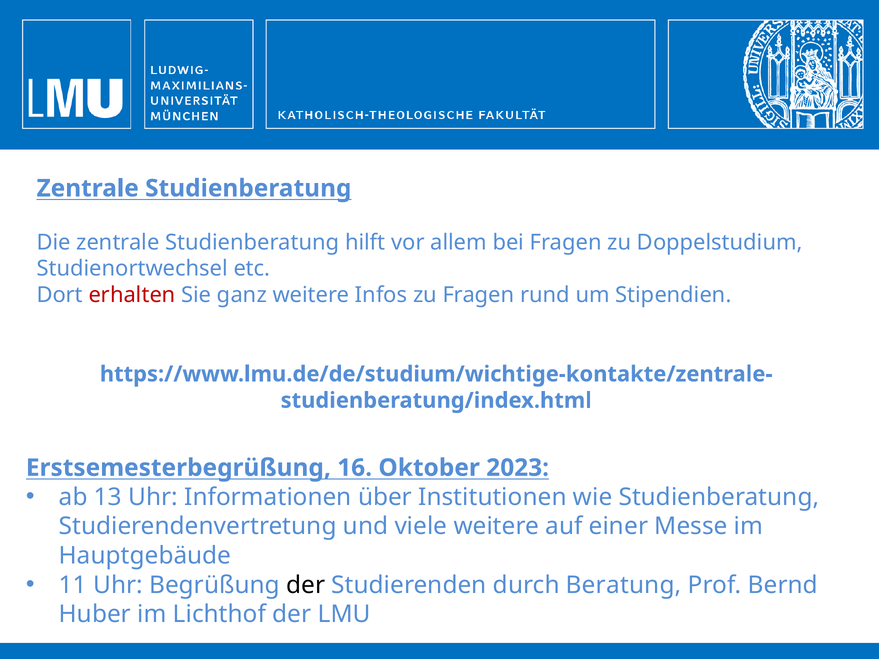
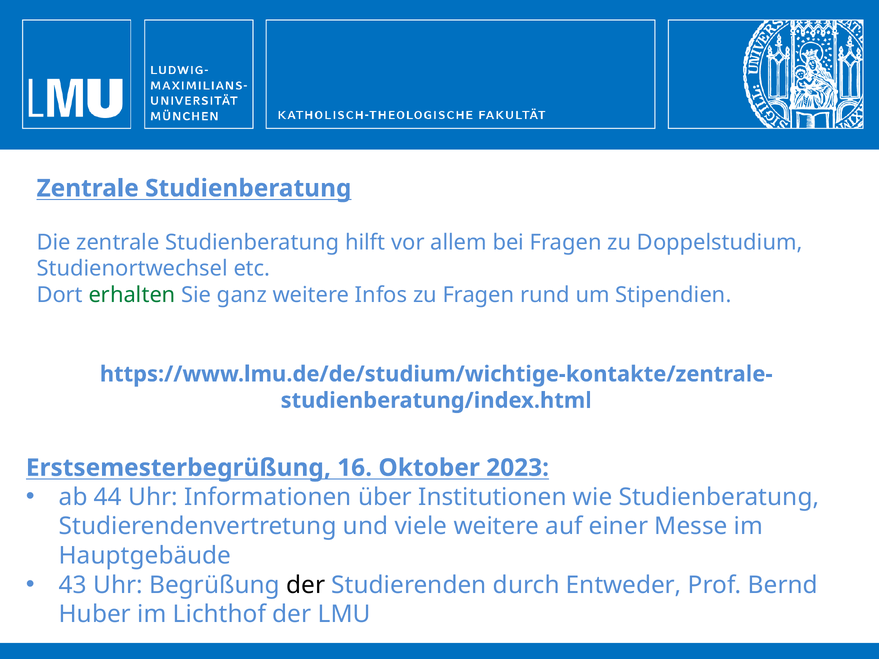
erhalten colour: red -> green
13: 13 -> 44
11: 11 -> 43
Beratung: Beratung -> Entweder
